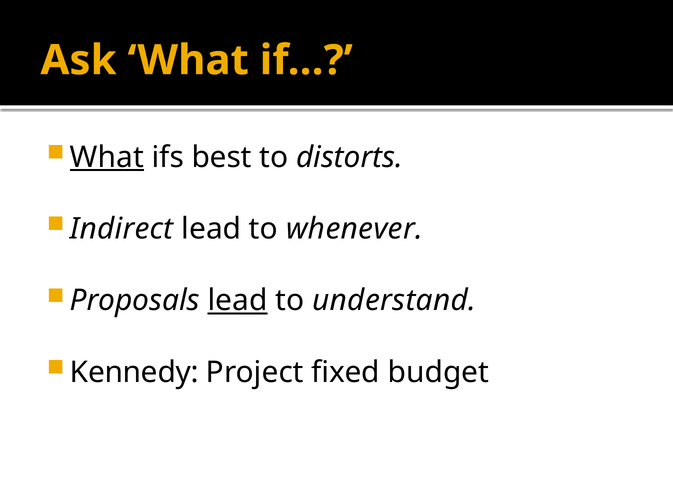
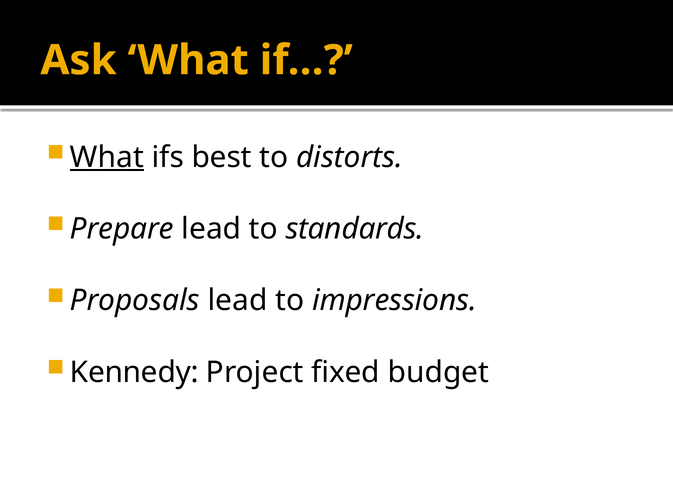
Indirect: Indirect -> Prepare
whenever: whenever -> standards
lead at (238, 301) underline: present -> none
understand: understand -> impressions
